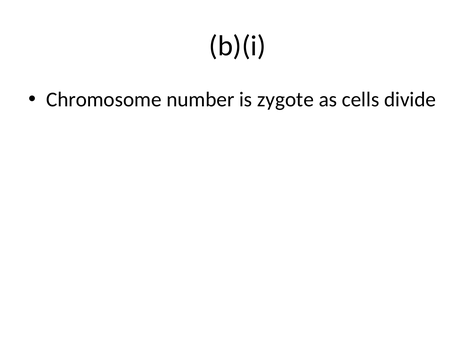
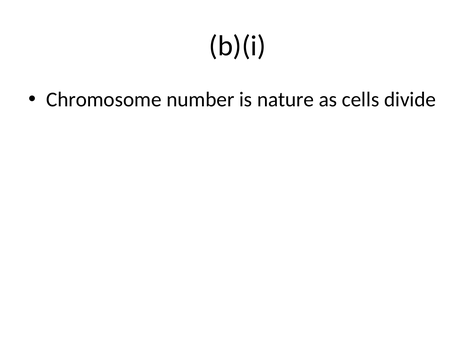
zygote: zygote -> nature
